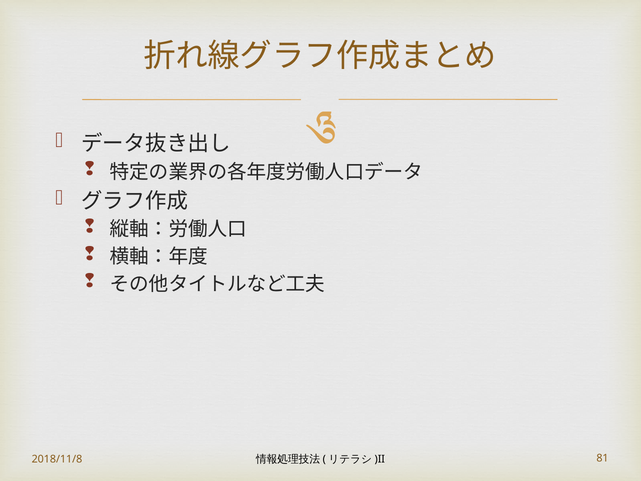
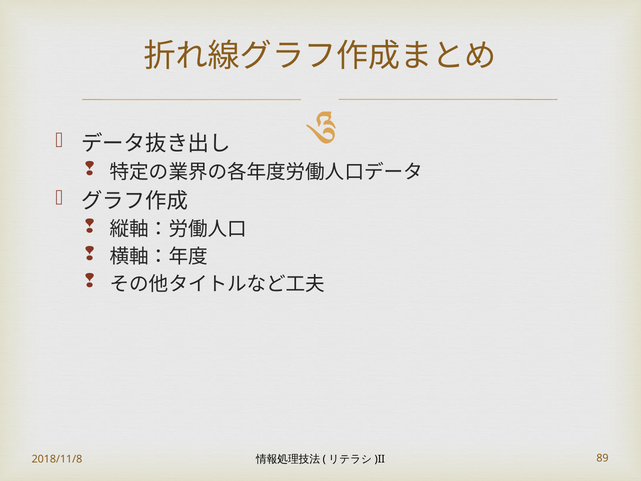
81: 81 -> 89
